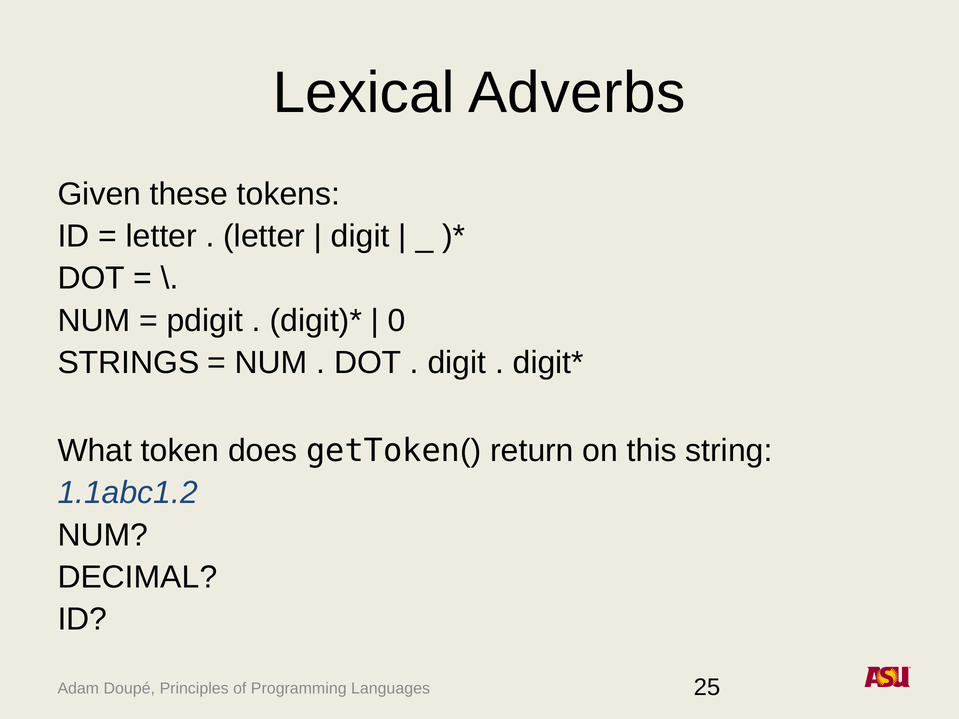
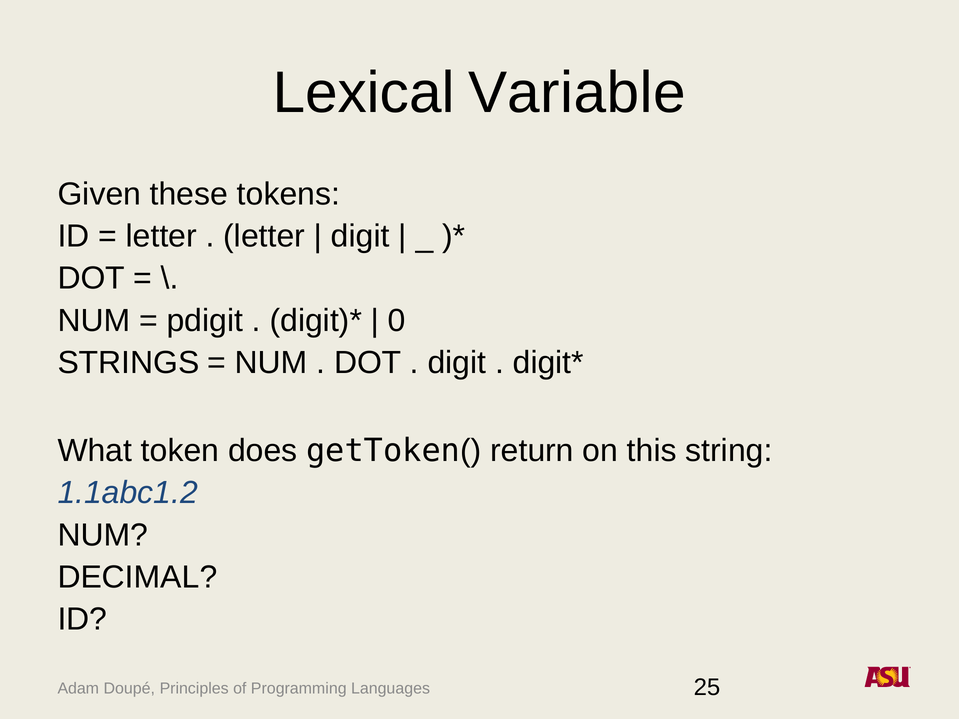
Adverbs: Adverbs -> Variable
